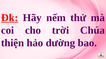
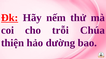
trời: trời -> trỗi
